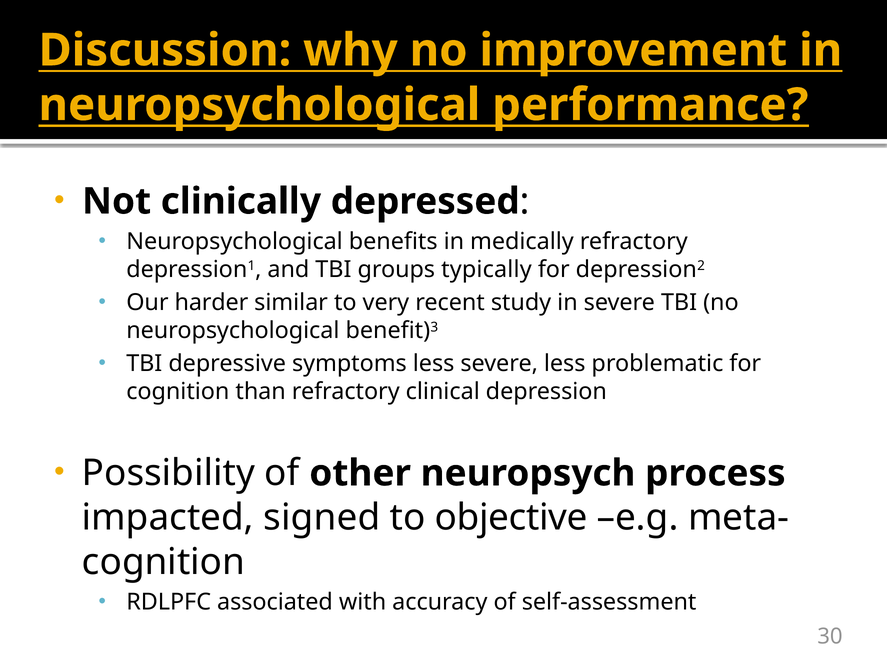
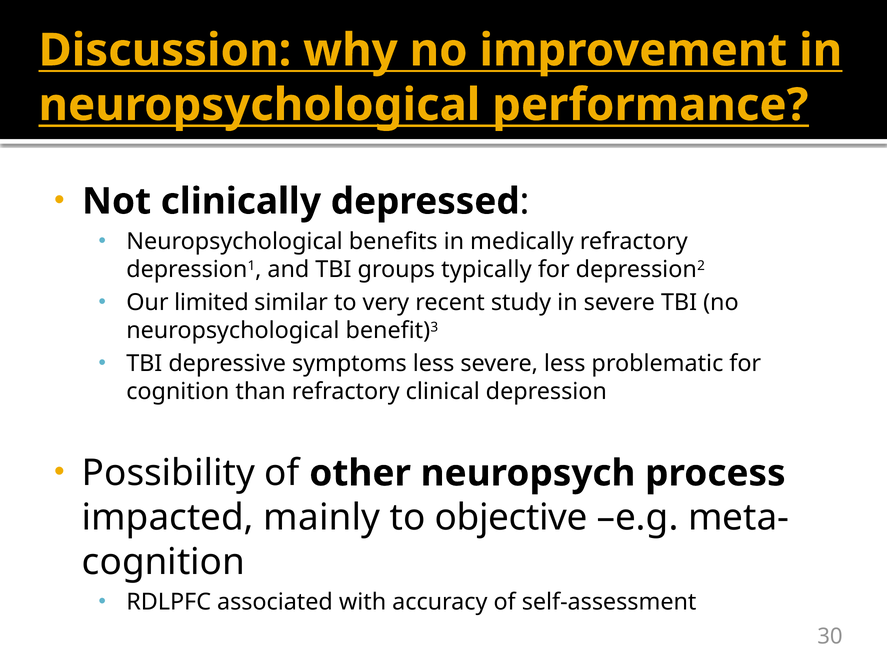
harder: harder -> limited
signed: signed -> mainly
